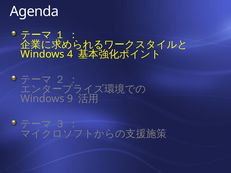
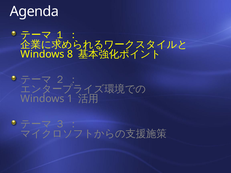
4: 4 -> 8
9: 9 -> 1
